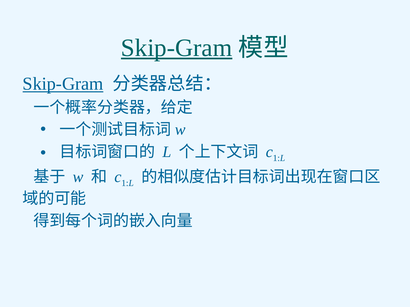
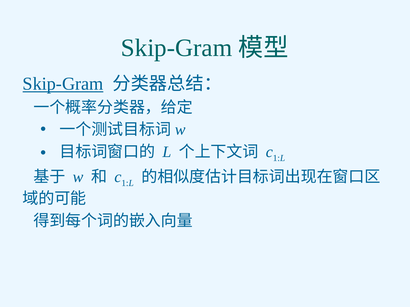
Skip-Gram at (177, 48) underline: present -> none
